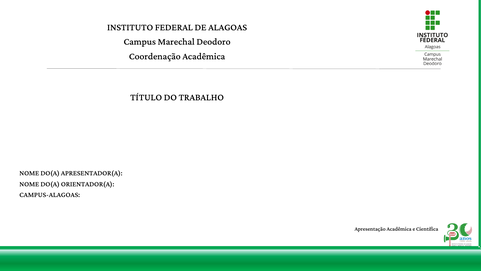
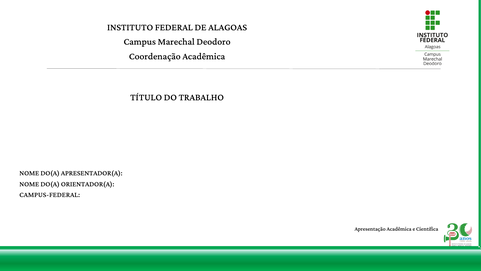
CAMPUS-ALAGOAS: CAMPUS-ALAGOAS -> CAMPUS-FEDERAL
